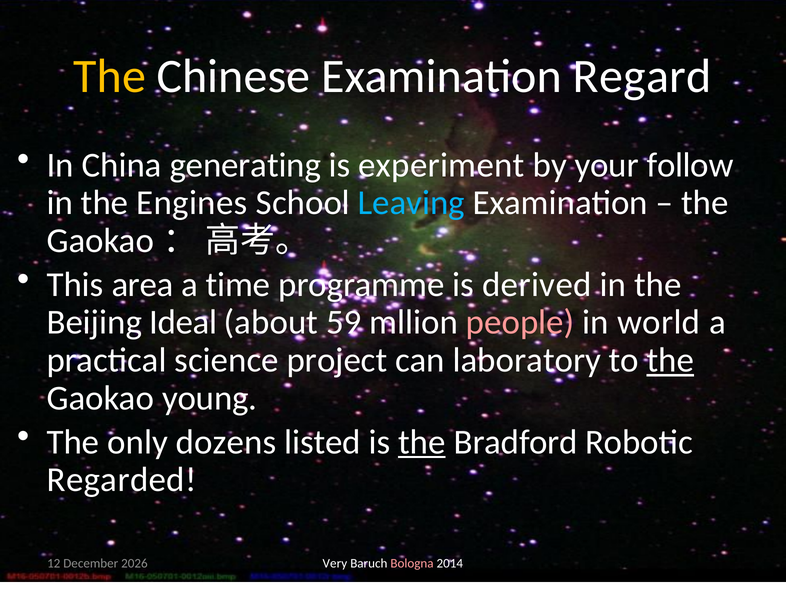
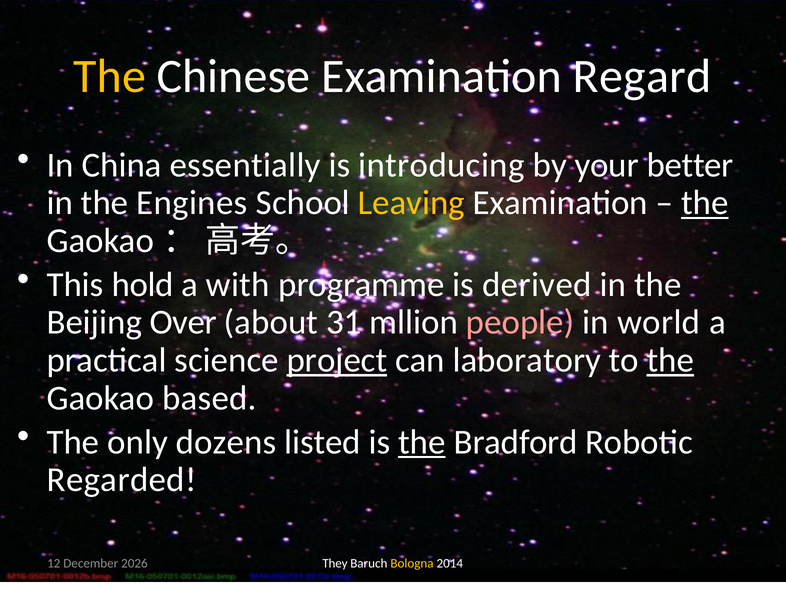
generating: generating -> essentially
experiment: experiment -> introducing
follow: follow -> better
Leaving colour: light blue -> yellow
the at (705, 203) underline: none -> present
area: area -> hold
time: time -> with
Ideal: Ideal -> Over
59: 59 -> 31
project underline: none -> present
young: young -> based
Very: Very -> They
Bologna colour: pink -> yellow
